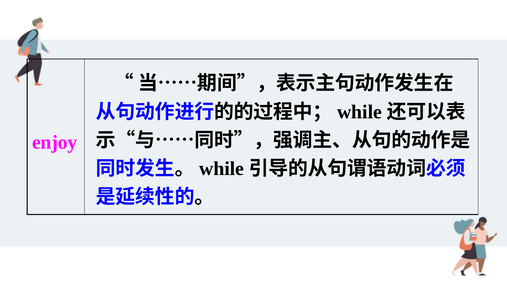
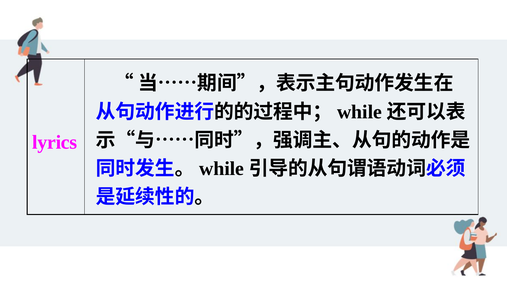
enjoy: enjoy -> lyrics
